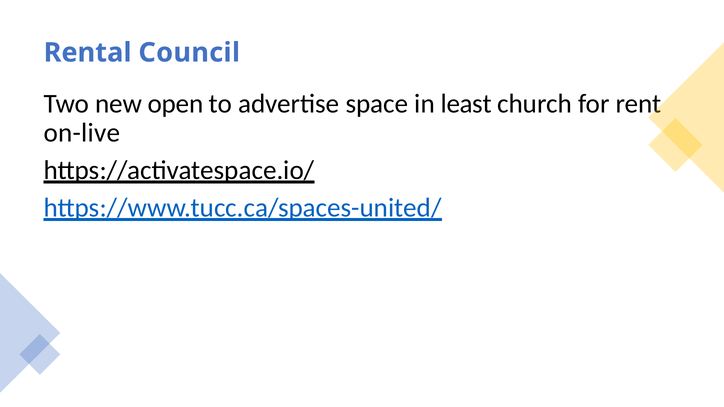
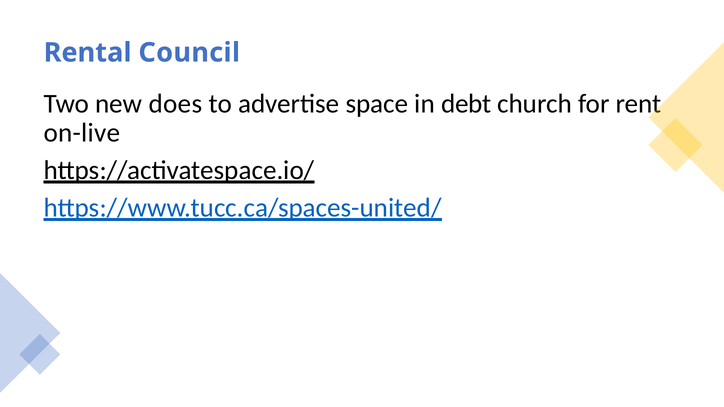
open: open -> does
least: least -> debt
